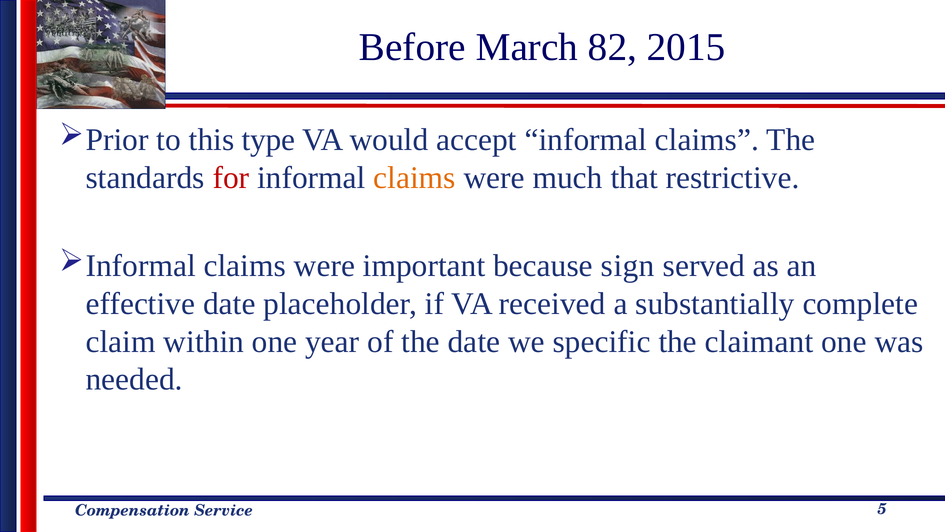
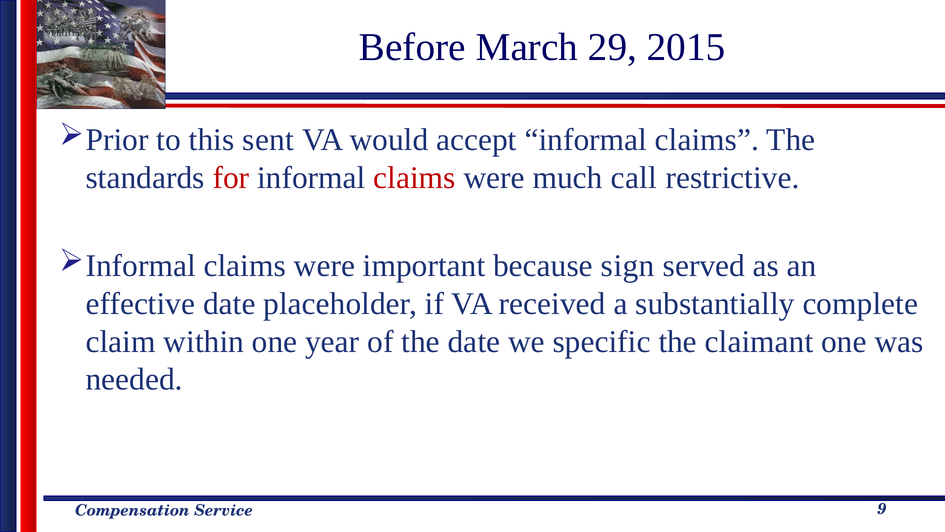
82: 82 -> 29
type: type -> sent
claims at (415, 178) colour: orange -> red
that: that -> call
5: 5 -> 9
